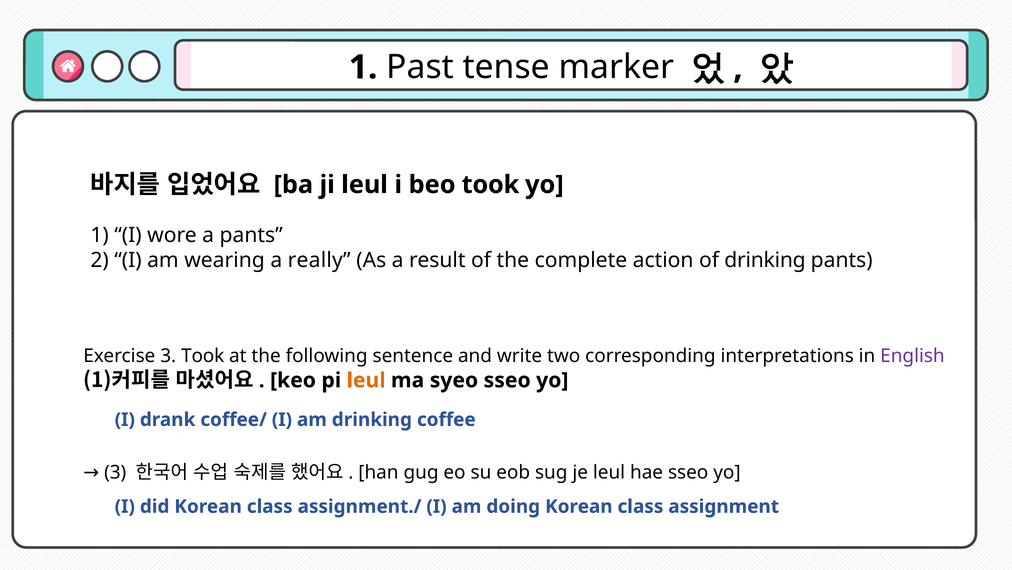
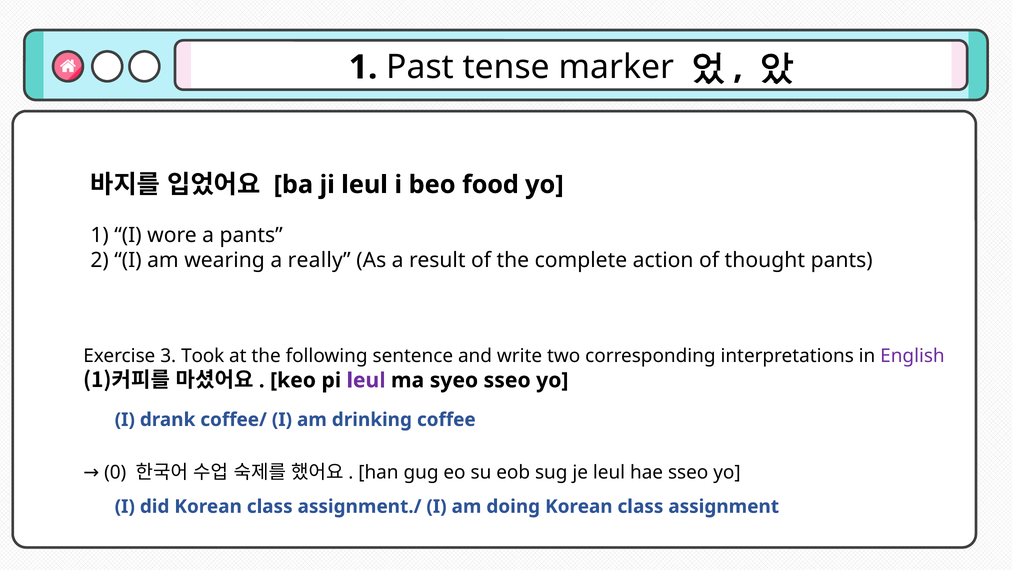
beo took: took -> food
of drinking: drinking -> thought
leul at (366, 380) colour: orange -> purple
3 at (115, 472): 3 -> 0
